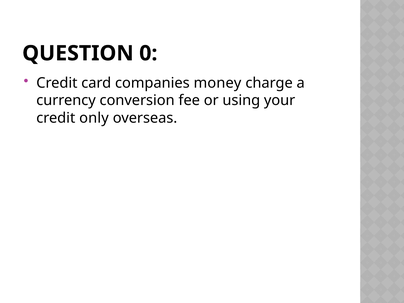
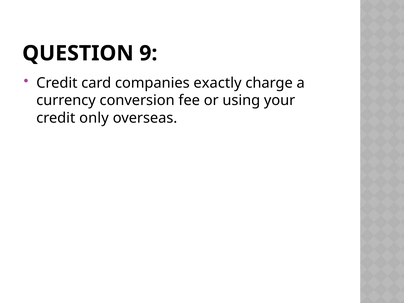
0: 0 -> 9
money: money -> exactly
